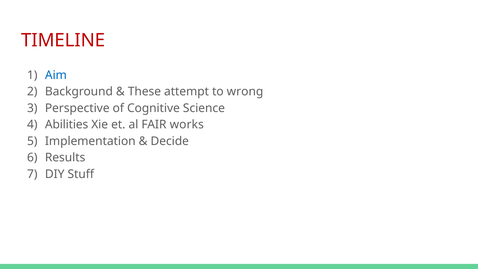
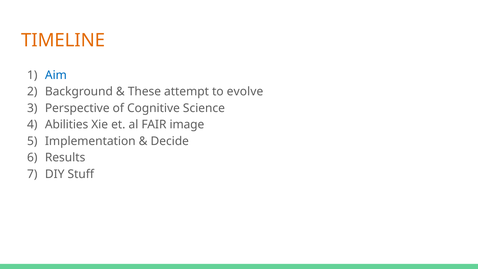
TIMELINE colour: red -> orange
wrong: wrong -> evolve
works: works -> image
